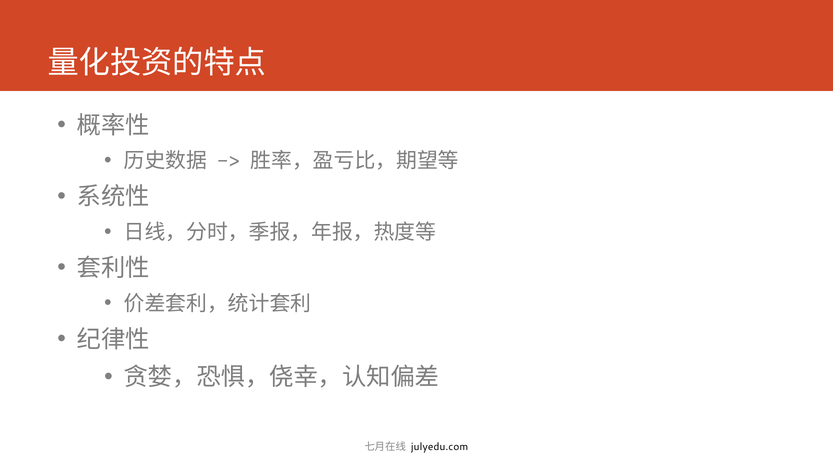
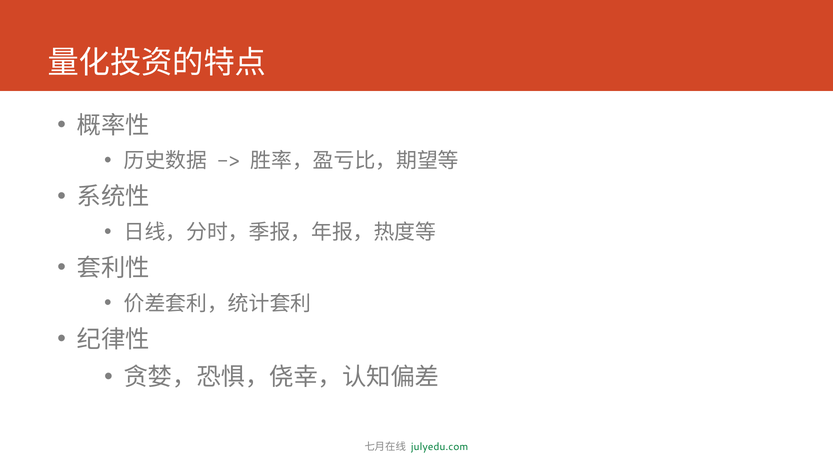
julyedu.com colour: black -> green
